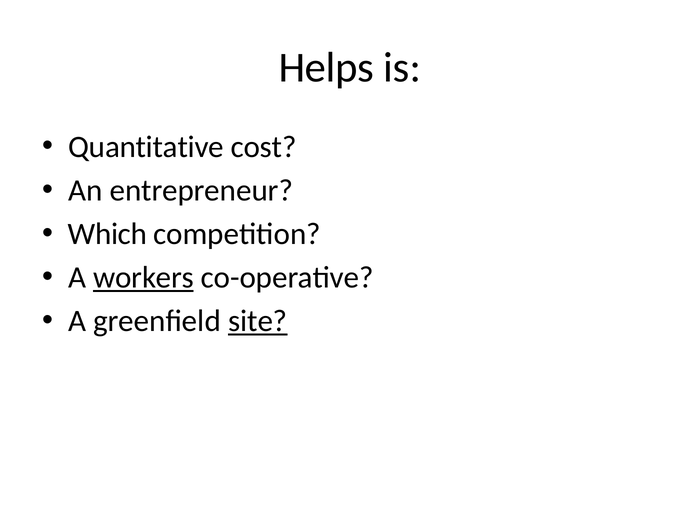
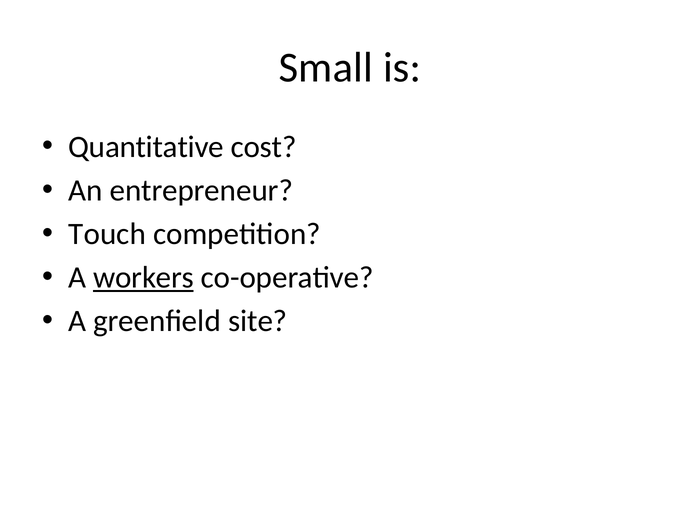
Helps: Helps -> Small
Which: Which -> Touch
site underline: present -> none
